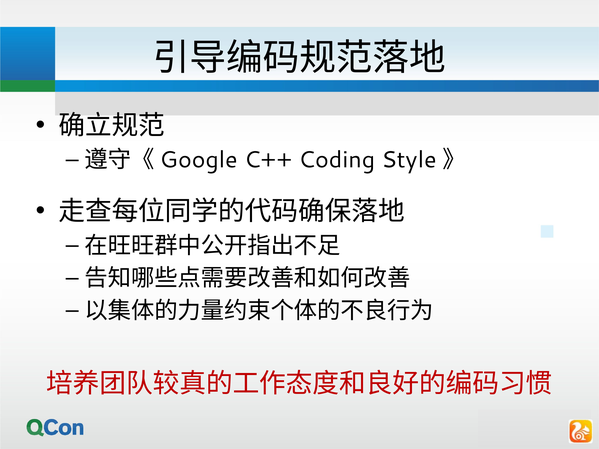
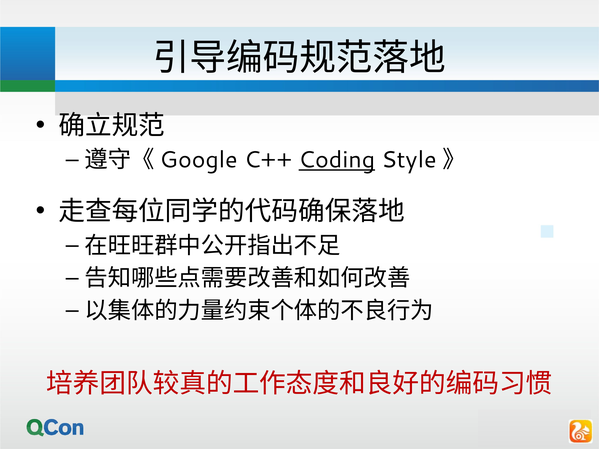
Coding underline: none -> present
